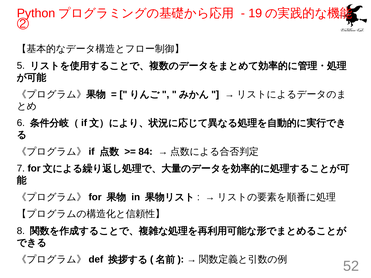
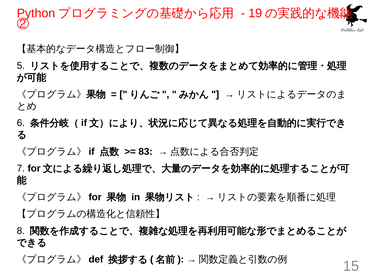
84: 84 -> 83
52: 52 -> 15
